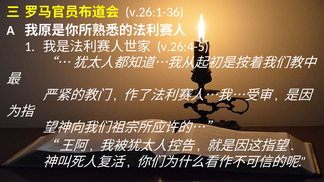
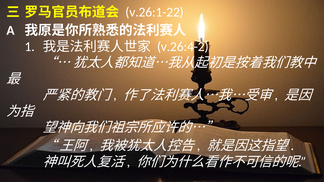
v.26:1-36: v.26:1-36 -> v.26:1-22
v.26:4-5: v.26:4-5 -> v.26:4-2
